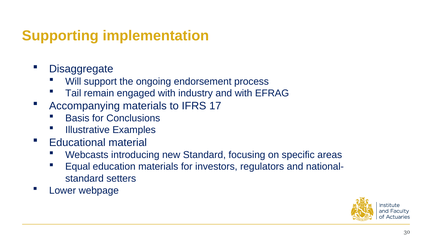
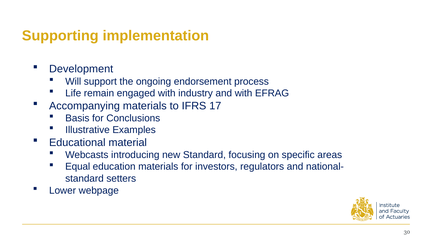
Disaggregate: Disaggregate -> Development
Tail: Tail -> Life
